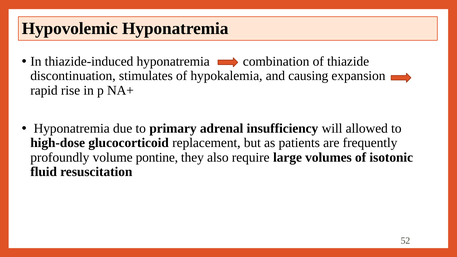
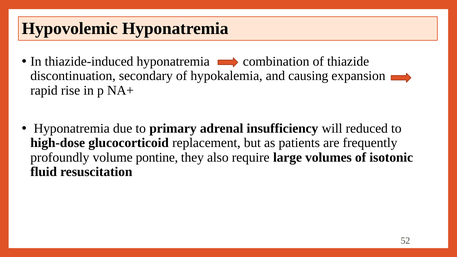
stimulates: stimulates -> secondary
allowed: allowed -> reduced
